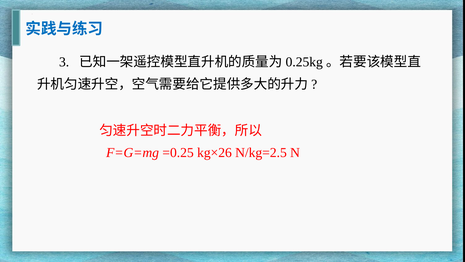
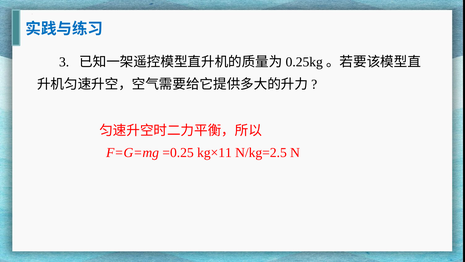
kg×26: kg×26 -> kg×11
